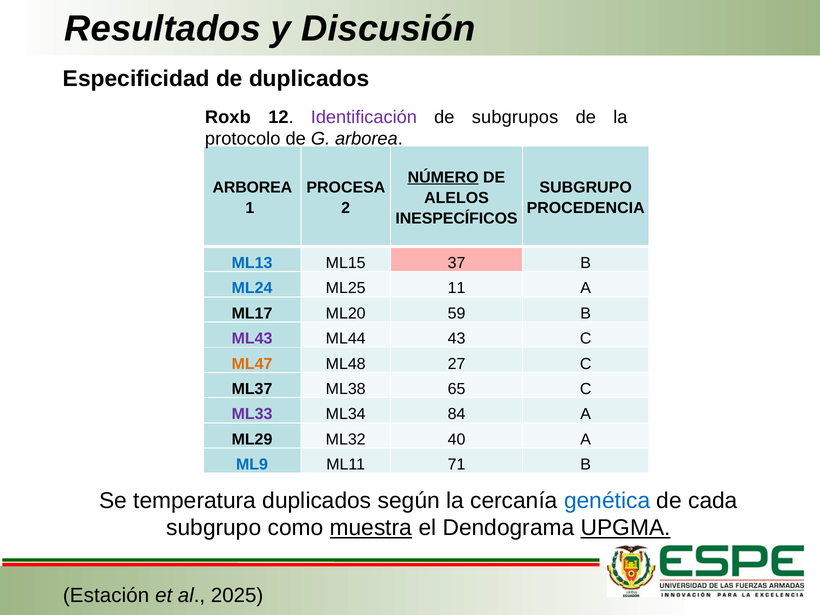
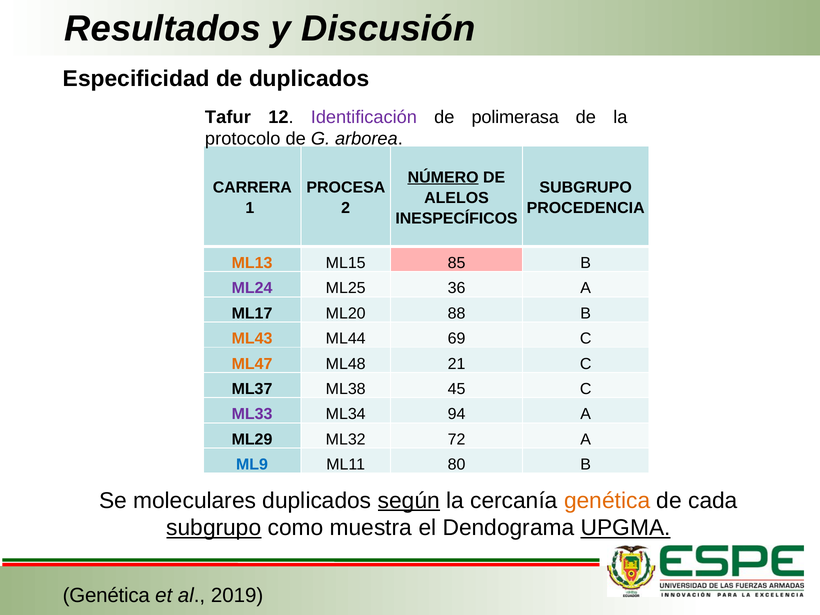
Roxb: Roxb -> Tafur
subgrupos: subgrupos -> polimerasa
ARBOREA at (252, 188): ARBOREA -> CARRERA
ML13 colour: blue -> orange
37: 37 -> 85
ML24 colour: blue -> purple
11: 11 -> 36
59: 59 -> 88
ML43 colour: purple -> orange
43: 43 -> 69
27: 27 -> 21
65: 65 -> 45
84: 84 -> 94
40: 40 -> 72
71: 71 -> 80
temperatura: temperatura -> moleculares
según underline: none -> present
genética at (607, 501) colour: blue -> orange
subgrupo at (214, 528) underline: none -> present
muestra underline: present -> none
Estación at (106, 596): Estación -> Genética
2025: 2025 -> 2019
